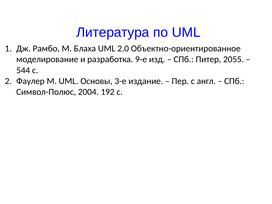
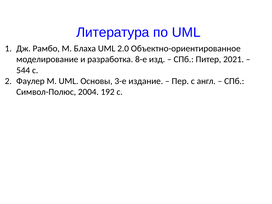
9-е: 9-е -> 8-е
2055: 2055 -> 2021
